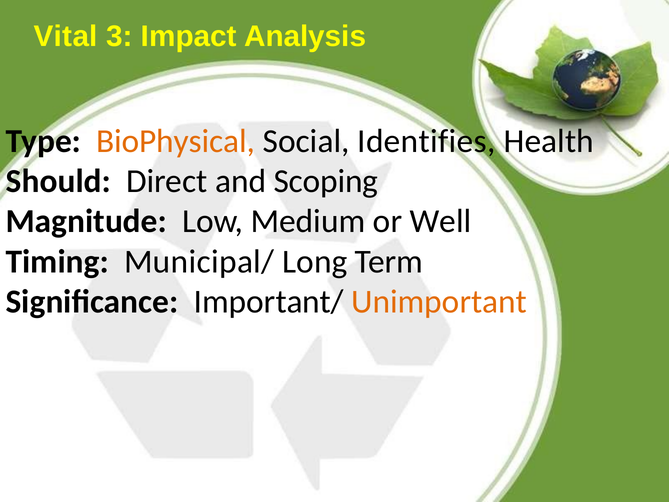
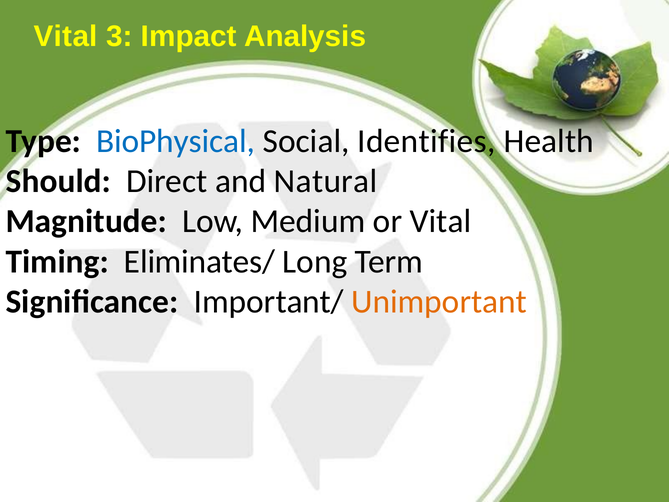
BioPhysical colour: orange -> blue
Scoping: Scoping -> Natural
or Well: Well -> Vital
Municipal/: Municipal/ -> Eliminates/
